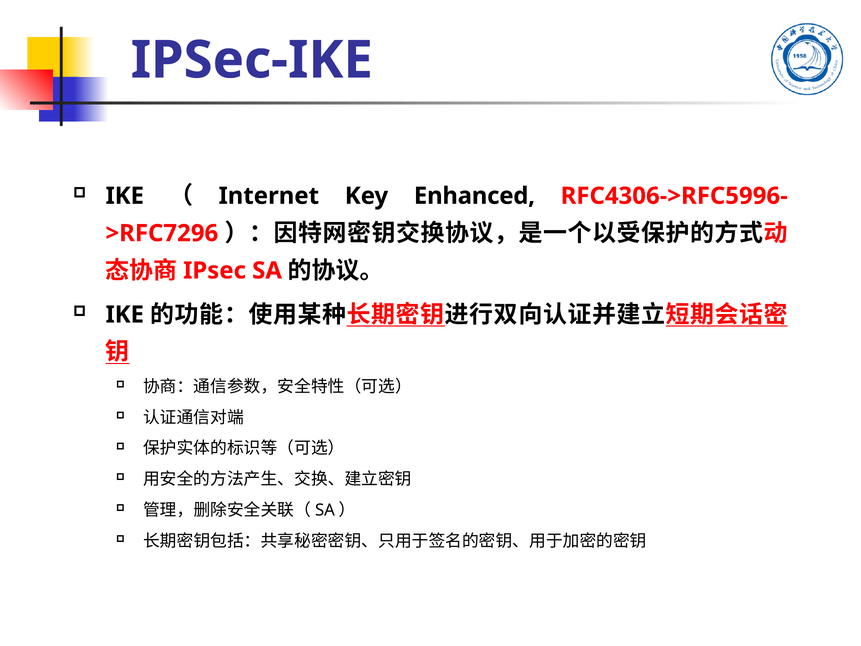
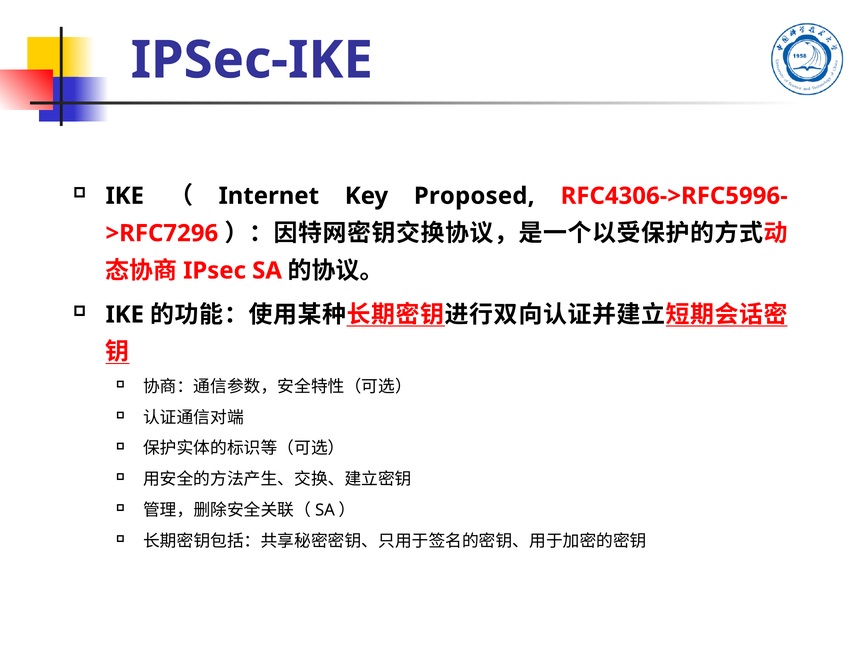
Enhanced: Enhanced -> Proposed
